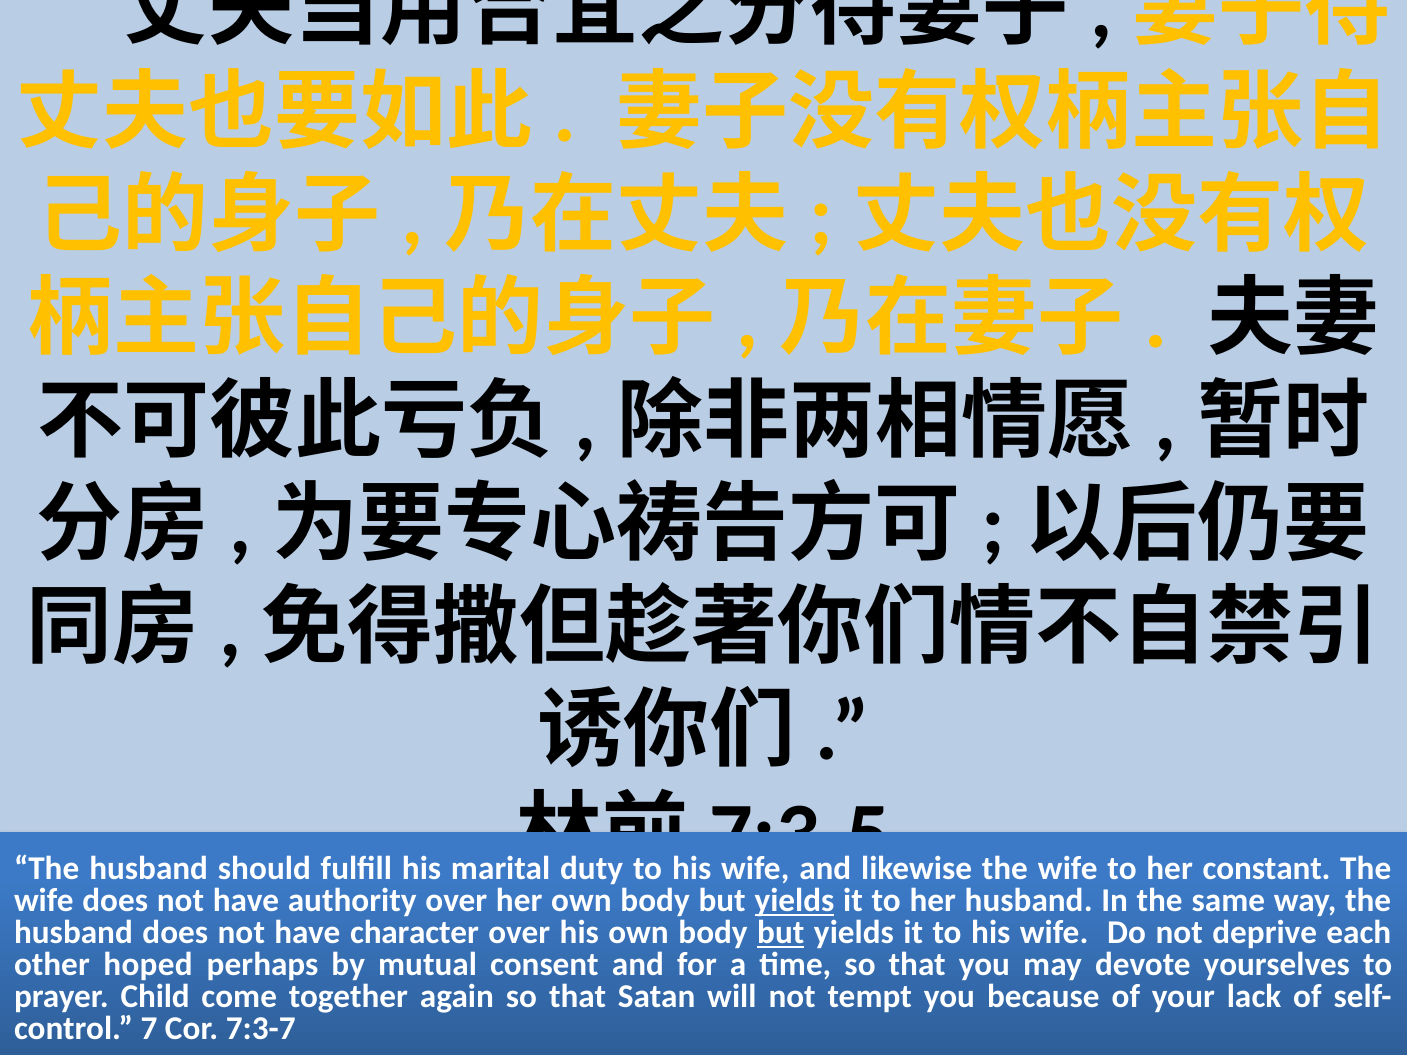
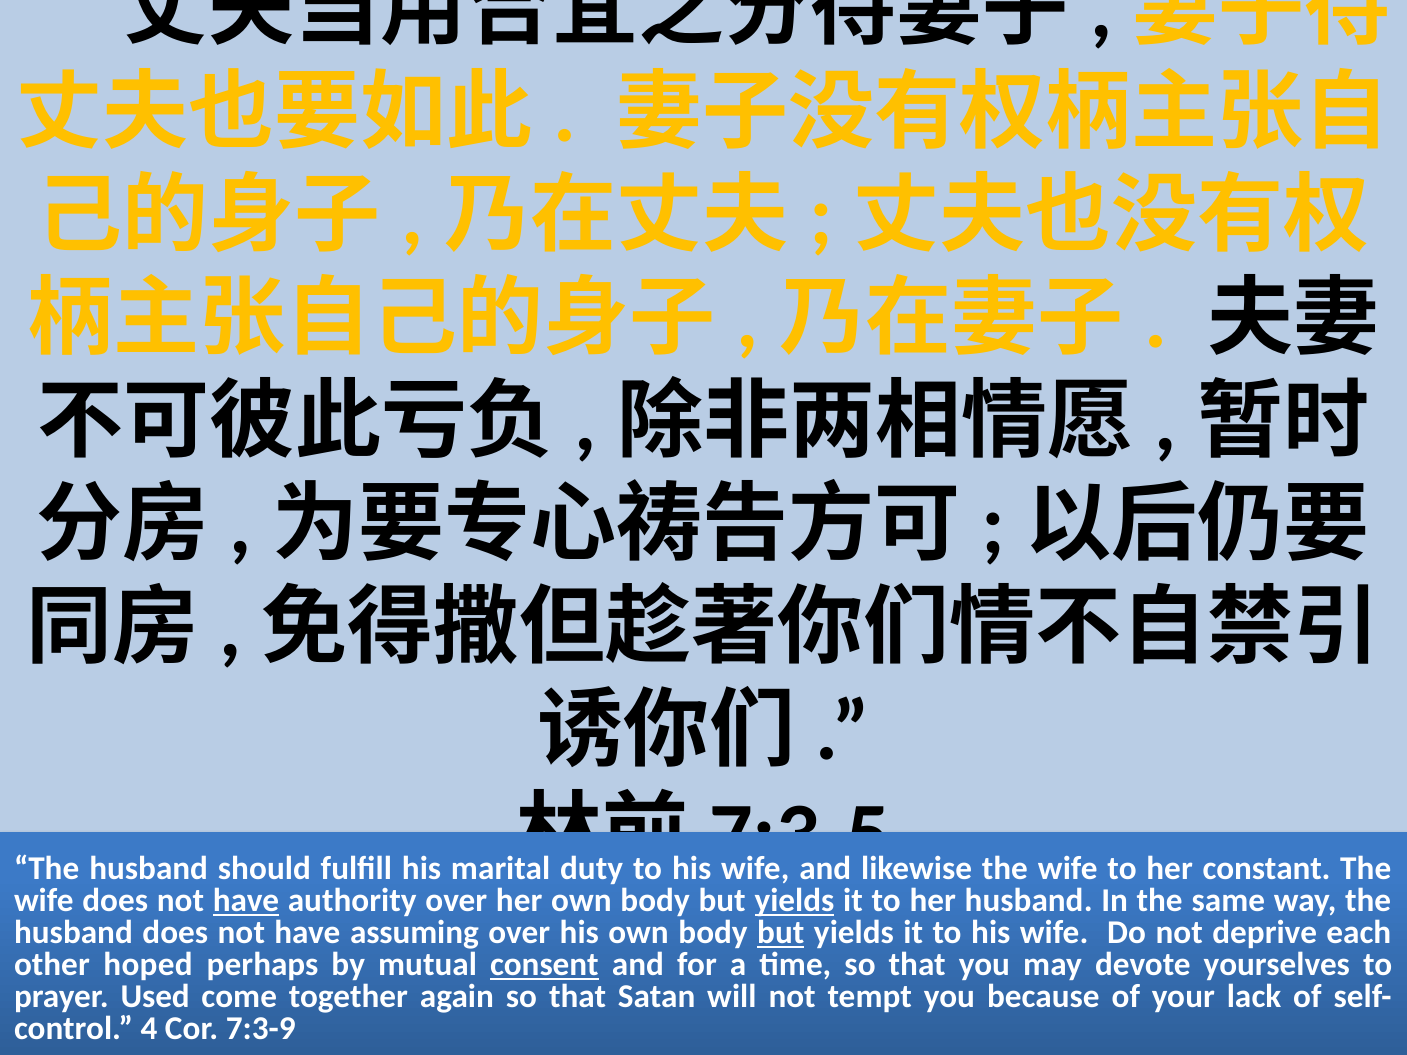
have at (246, 901) underline: none -> present
character: character -> assuming
consent underline: none -> present
Child: Child -> Used
7: 7 -> 4
7:3-7: 7:3-7 -> 7:3-9
